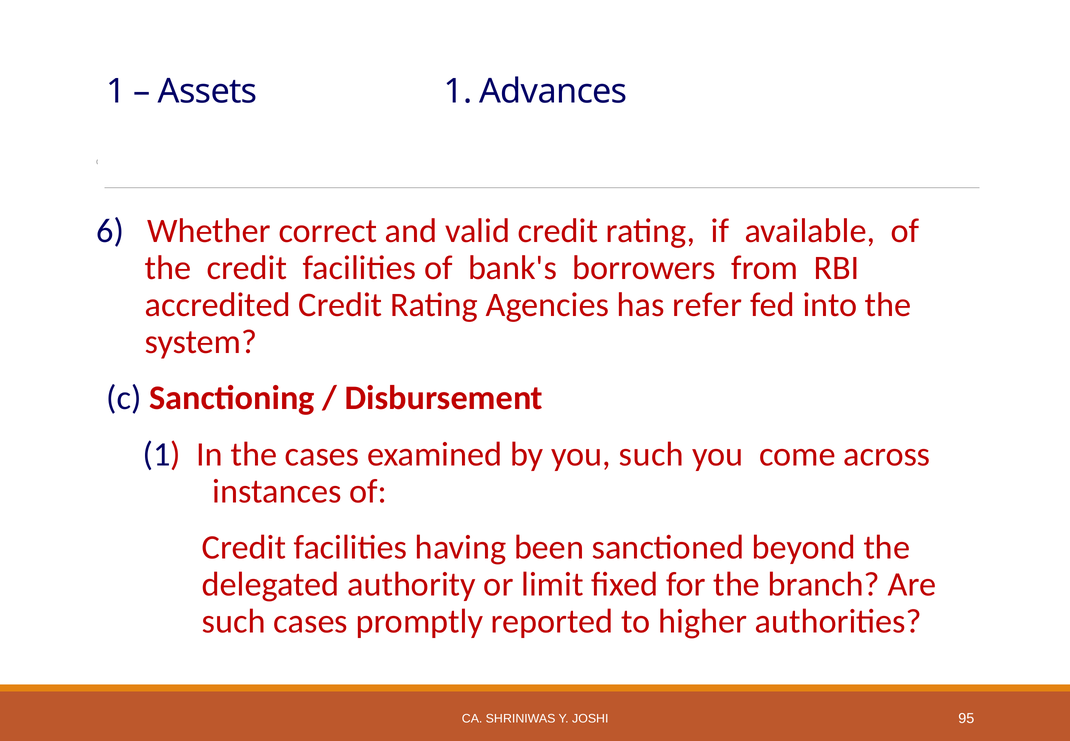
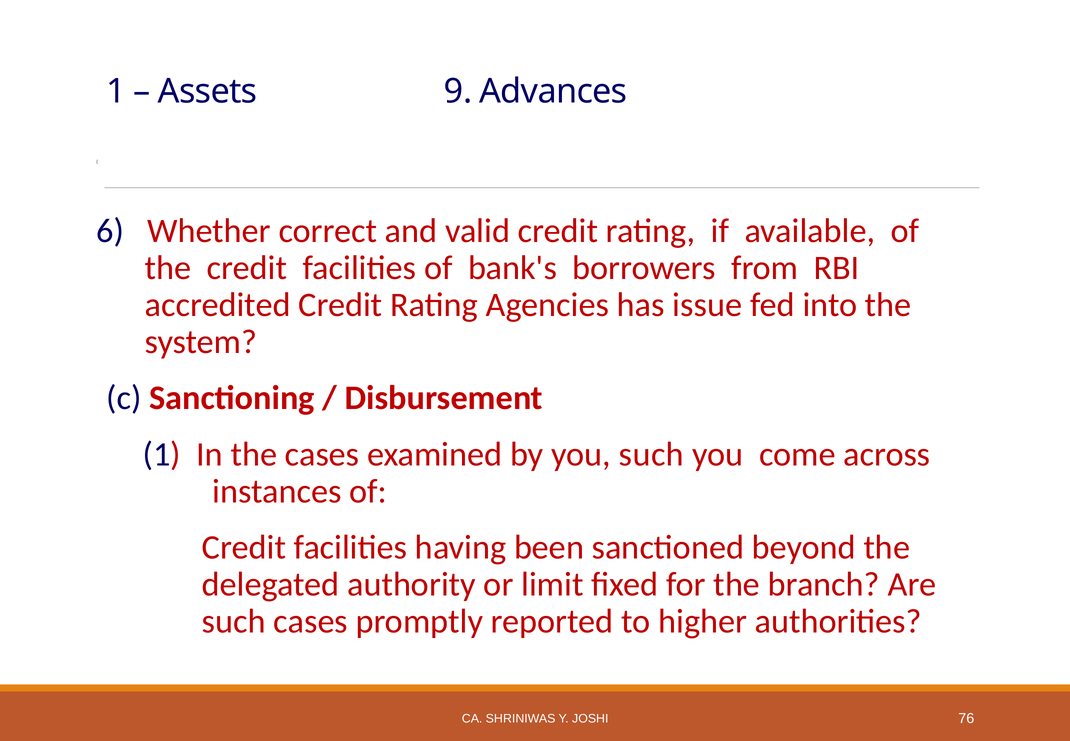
Assets 1: 1 -> 9
refer: refer -> issue
95: 95 -> 76
